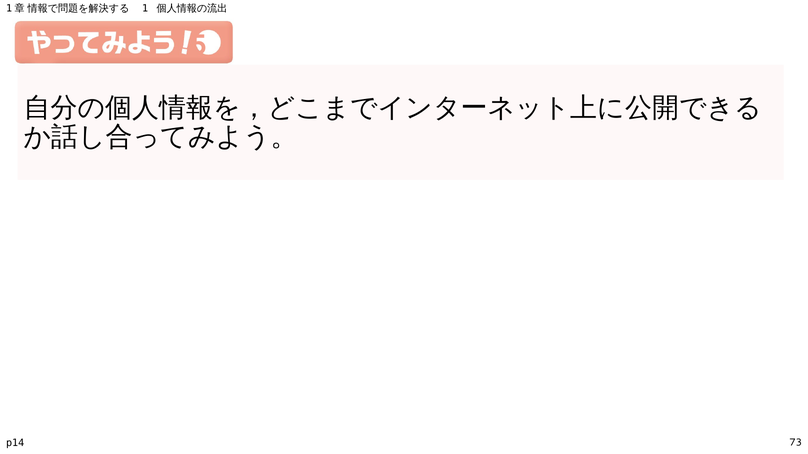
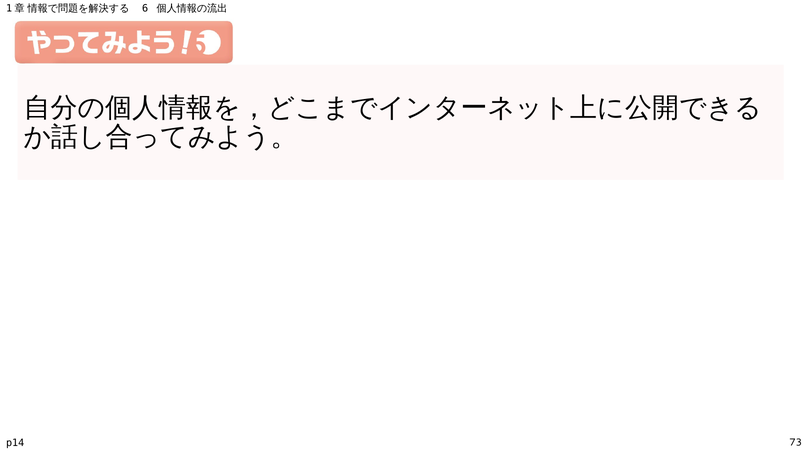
1: 1 -> 6
